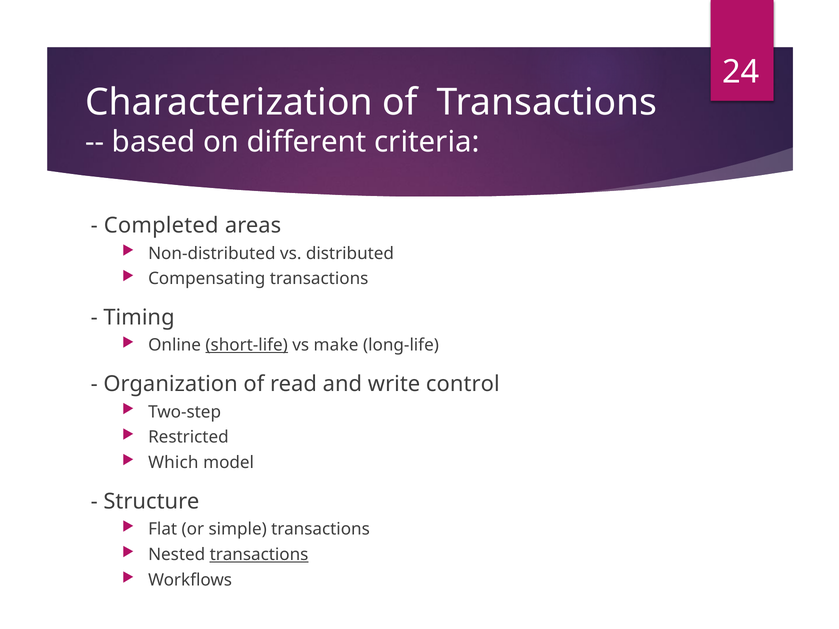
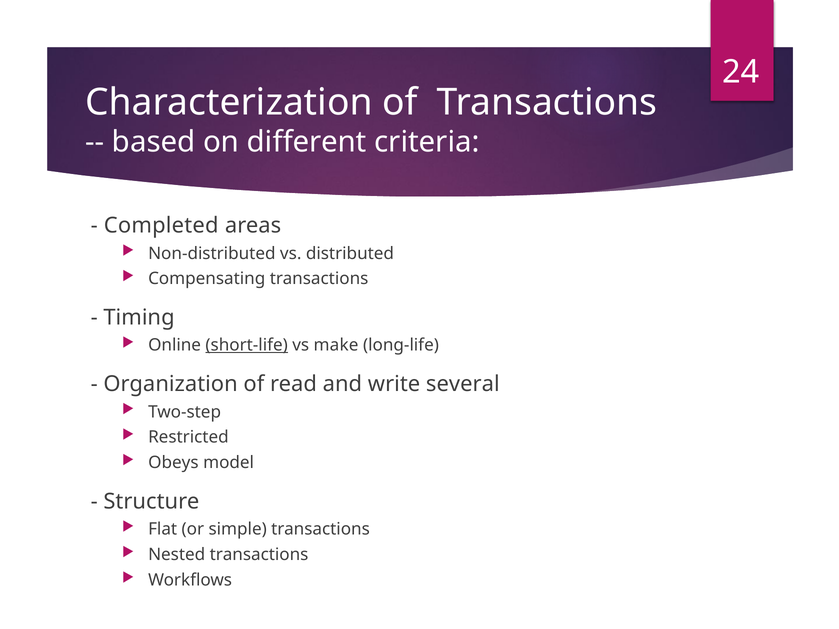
control: control -> several
Which: Which -> Obeys
transactions at (259, 555) underline: present -> none
